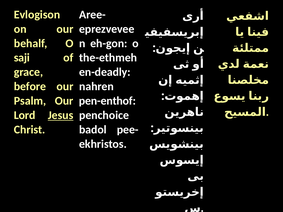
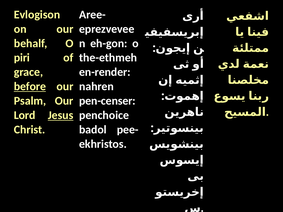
saji: saji -> piri
en-deadly: en-deadly -> en-render
before underline: none -> present
pen-enthof: pen-enthof -> pen-censer
